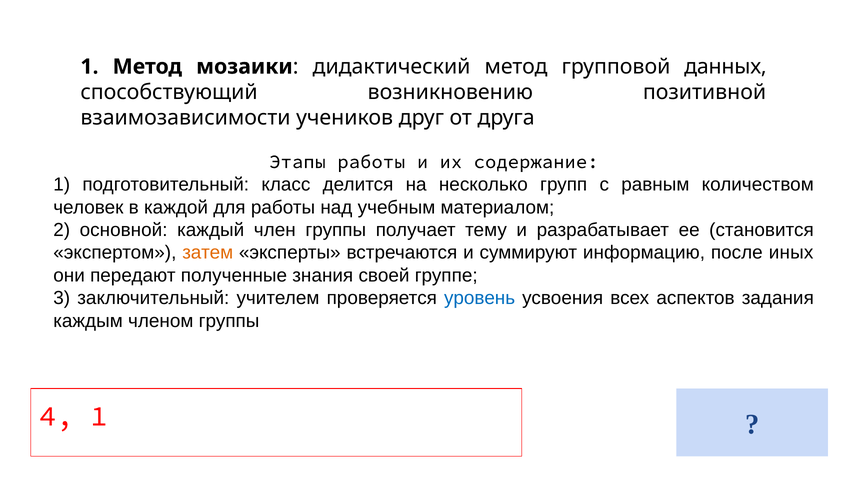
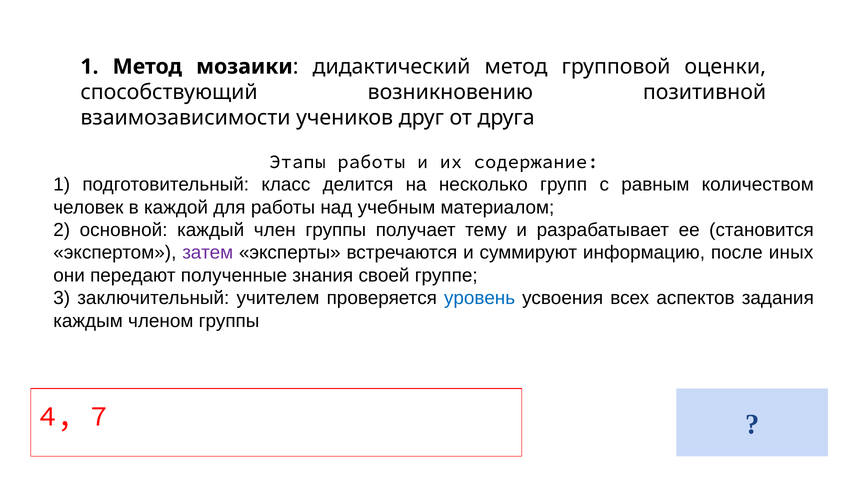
данных: данных -> оценки
затем colour: orange -> purple
4 1: 1 -> 7
